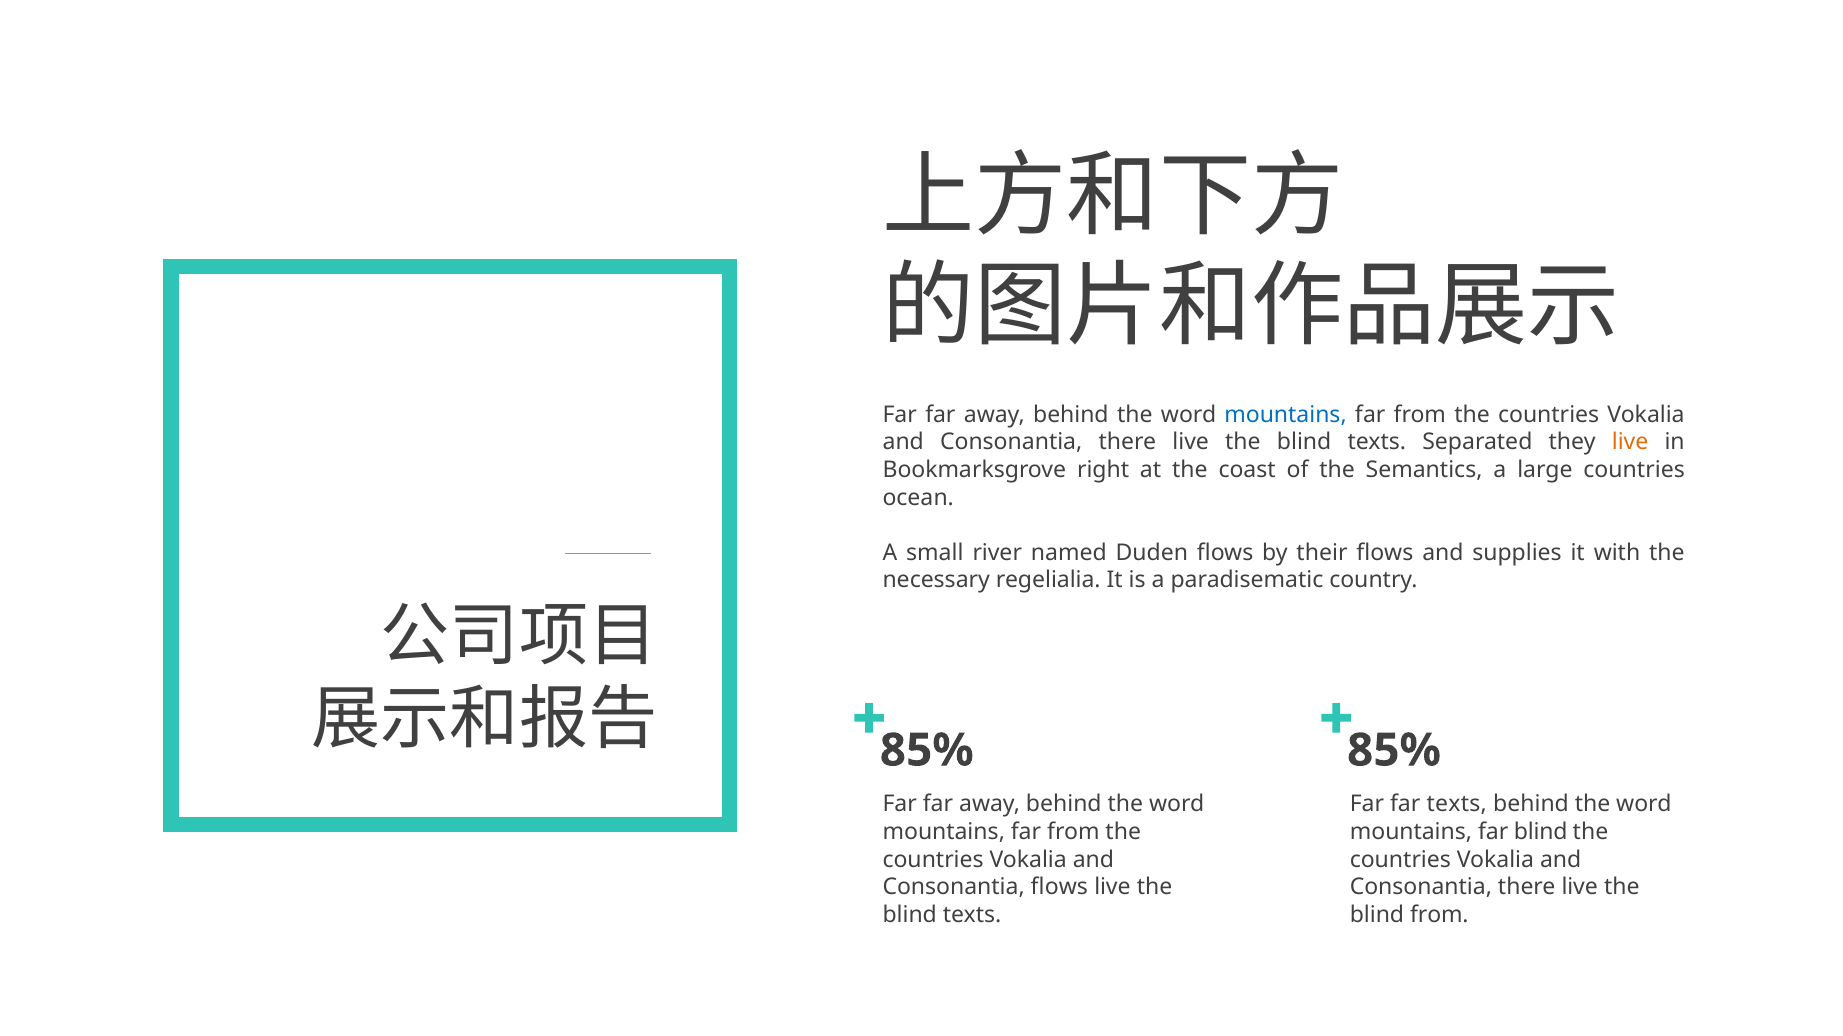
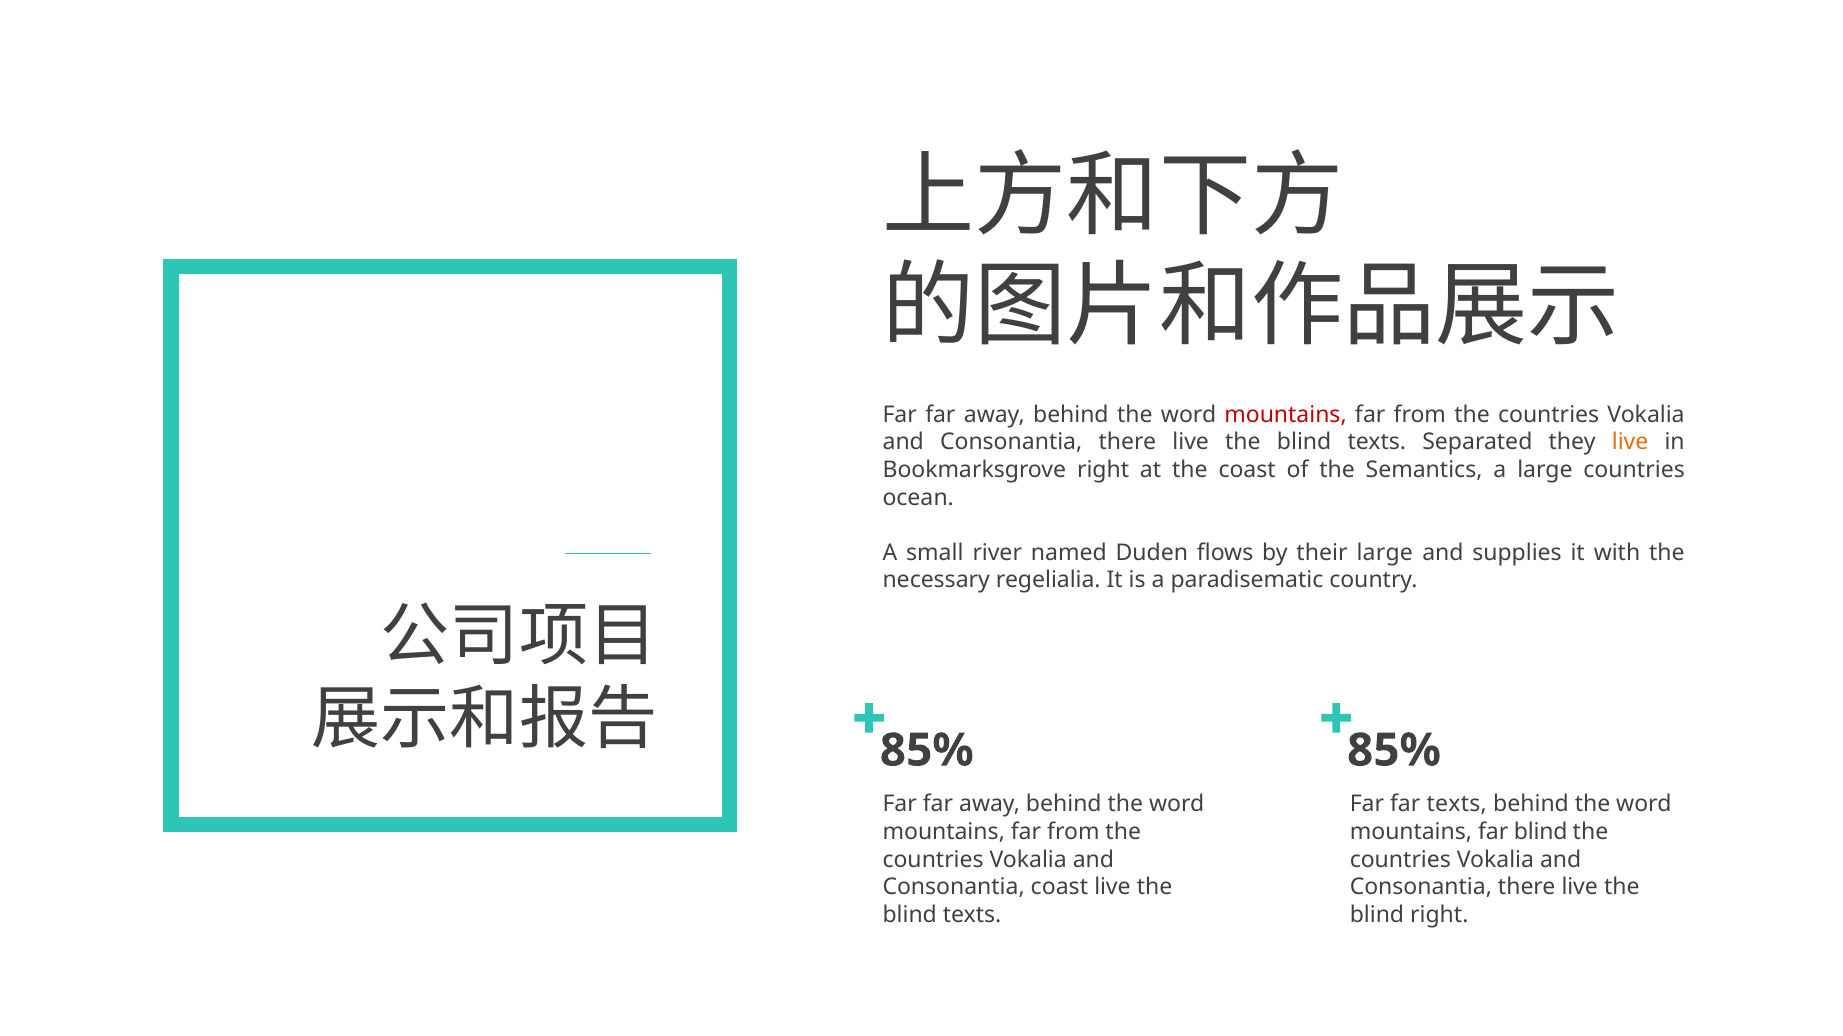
mountains at (1286, 415) colour: blue -> red
their flows: flows -> large
Consonantia flows: flows -> coast
blind from: from -> right
